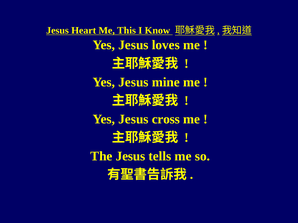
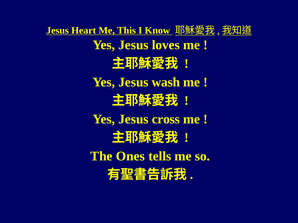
mine: mine -> wash
The Jesus: Jesus -> Ones
